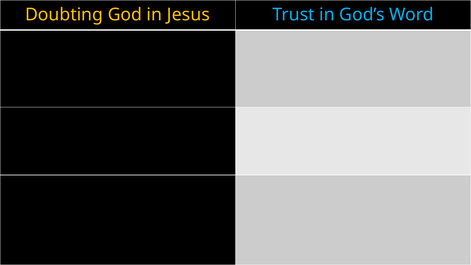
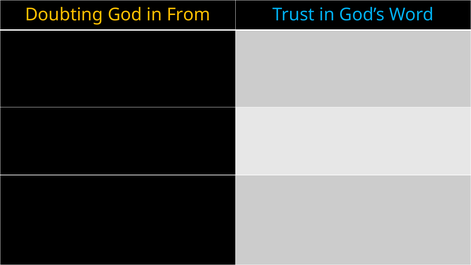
Jesus: Jesus -> From
